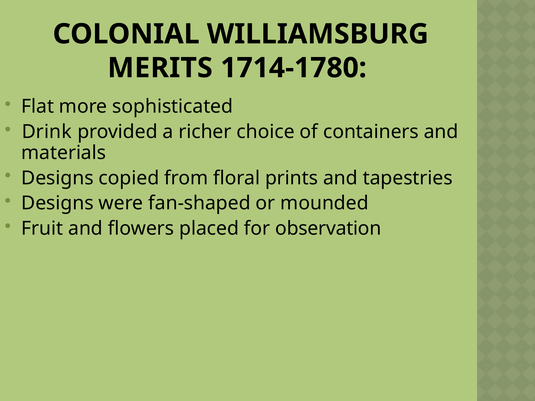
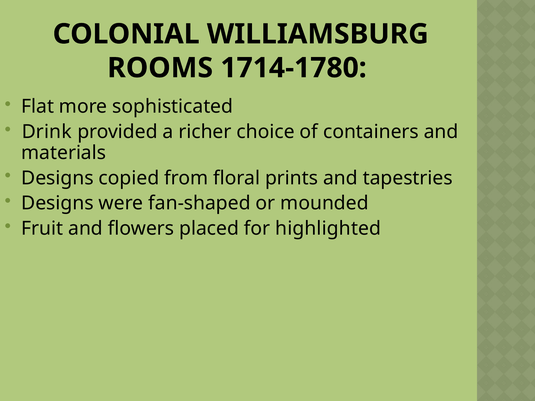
MERITS: MERITS -> ROOMS
observation: observation -> highlighted
